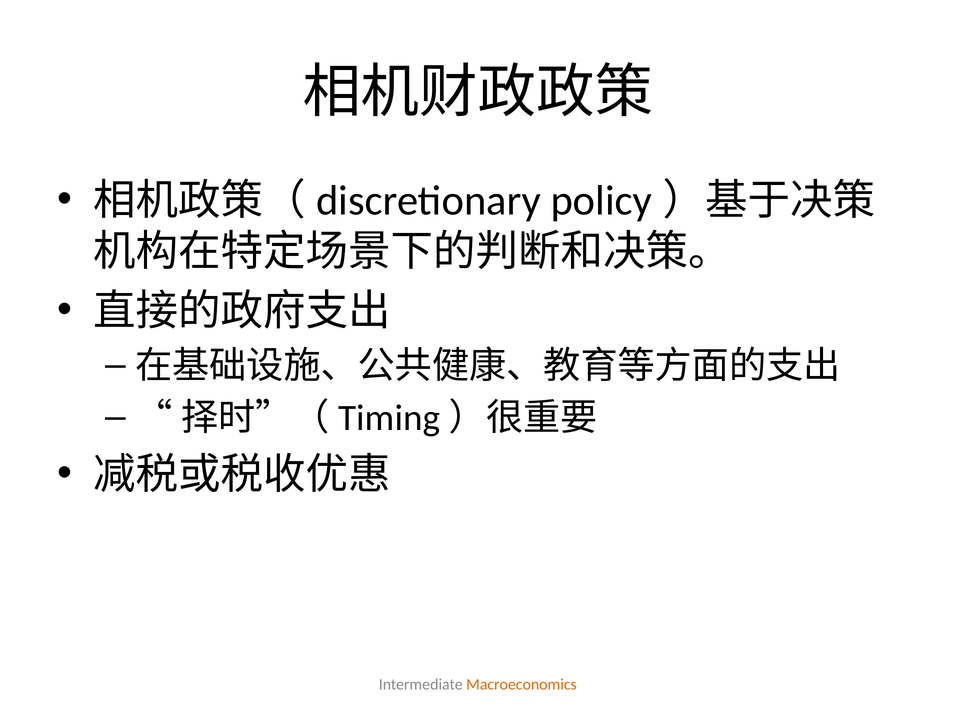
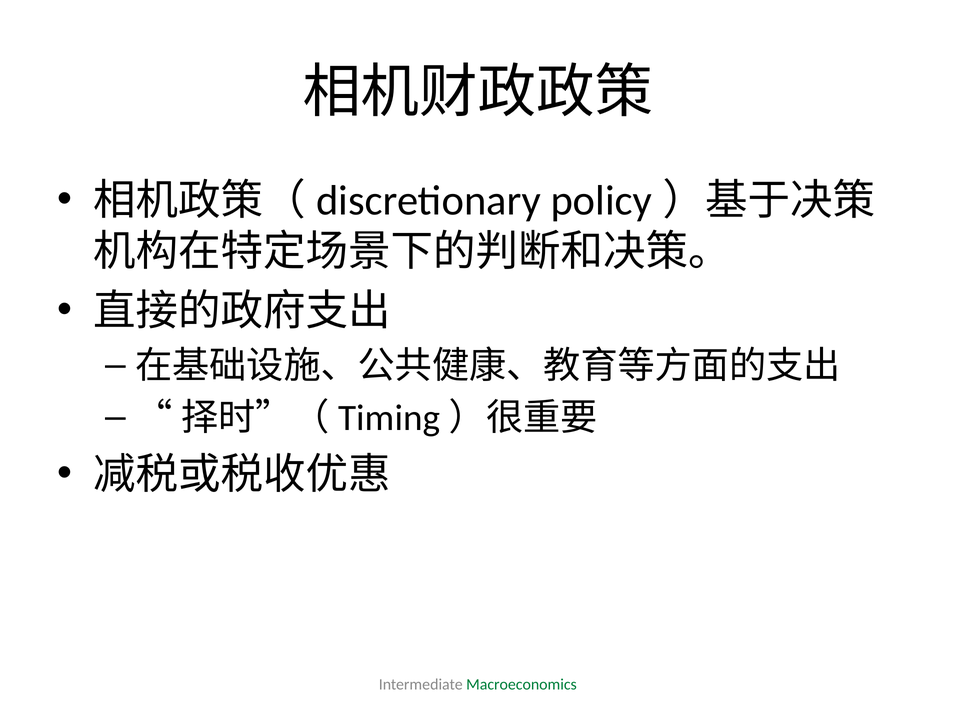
Macroeconomics colour: orange -> green
